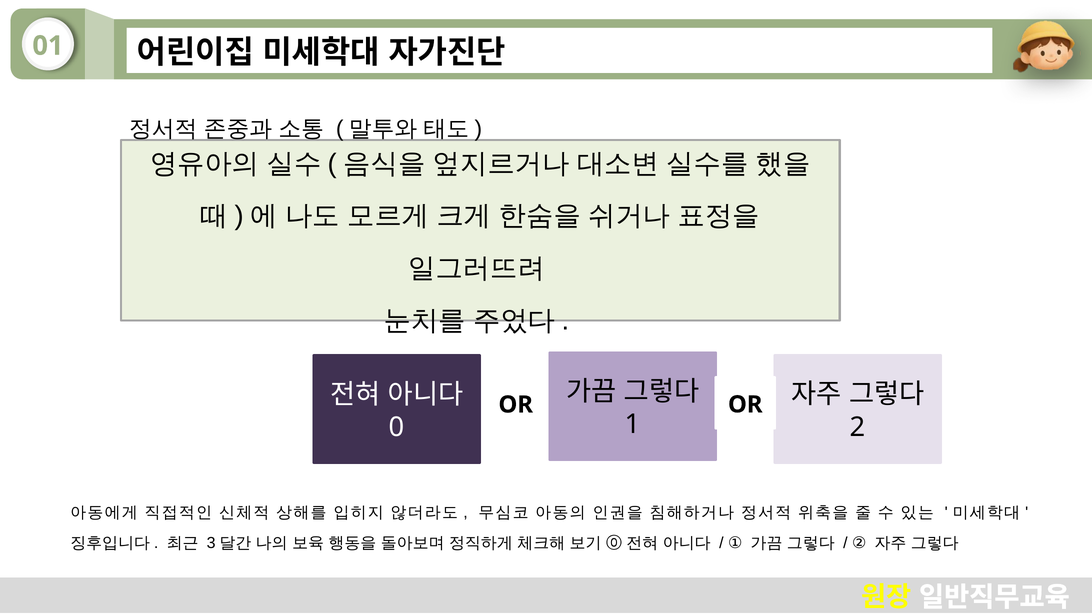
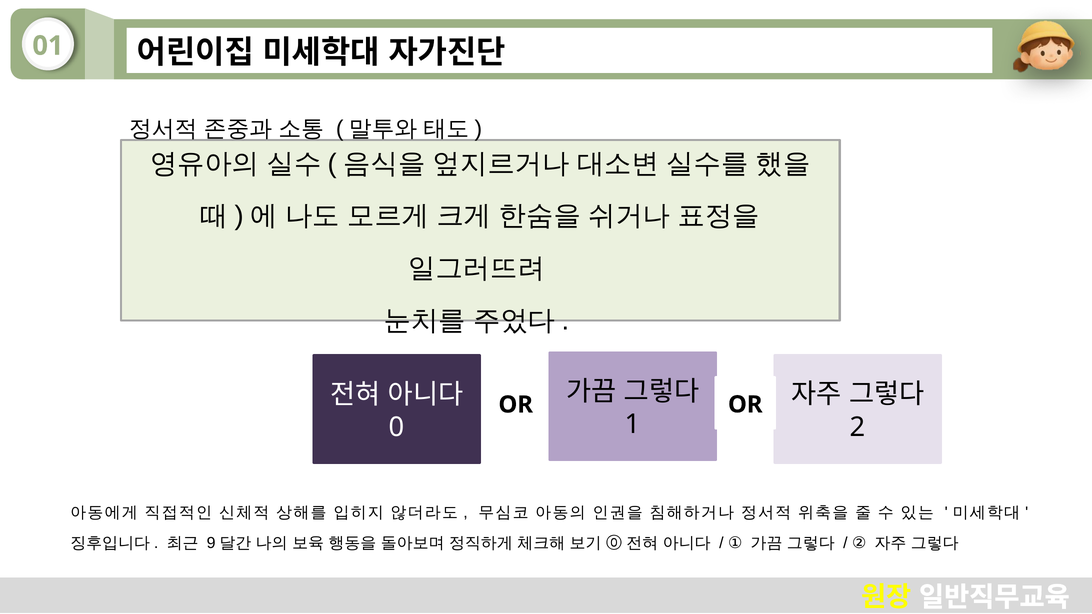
3: 3 -> 9
